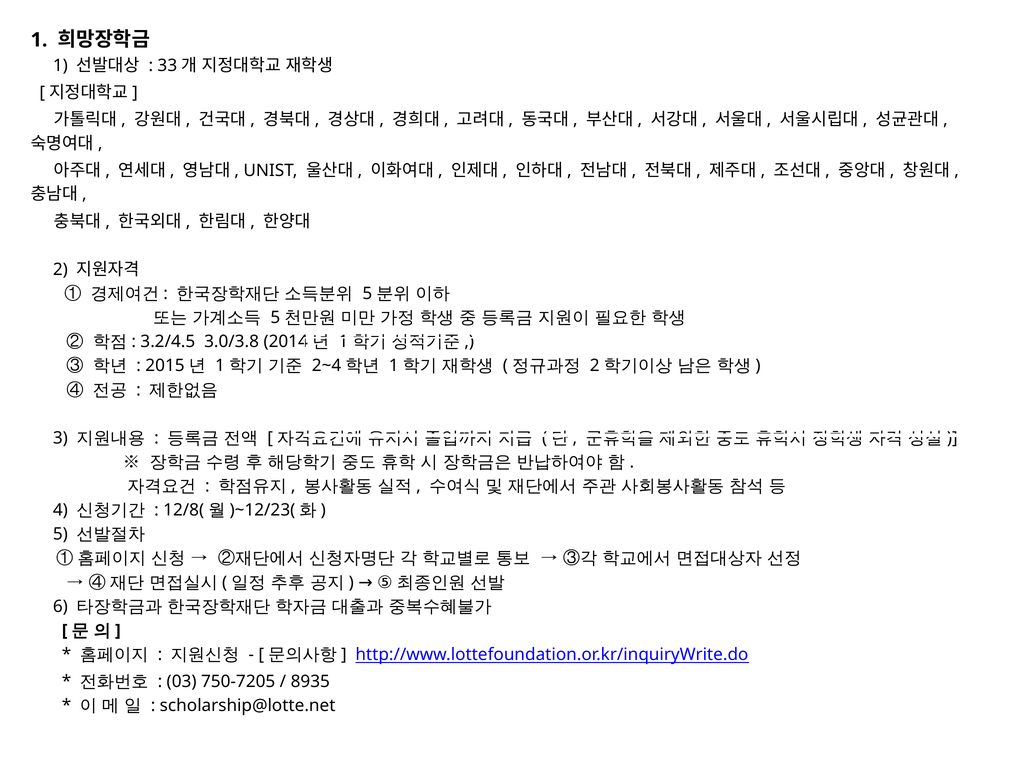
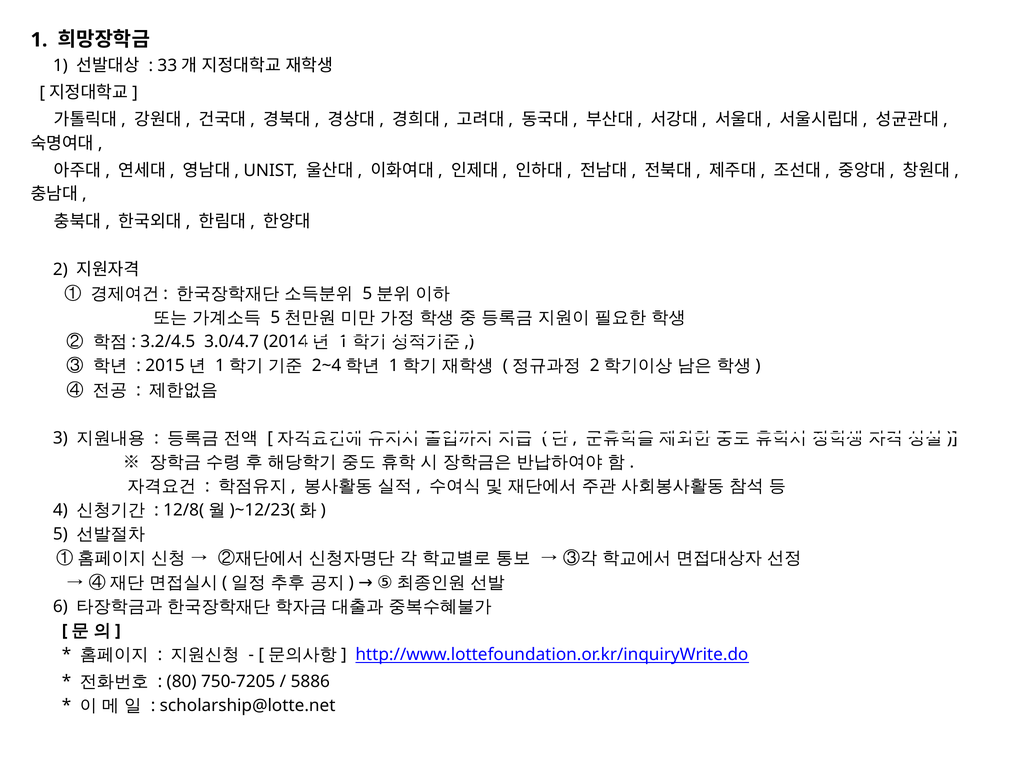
3.0/3.8: 3.0/3.8 -> 3.0/4.7
03: 03 -> 80
8935: 8935 -> 5886
